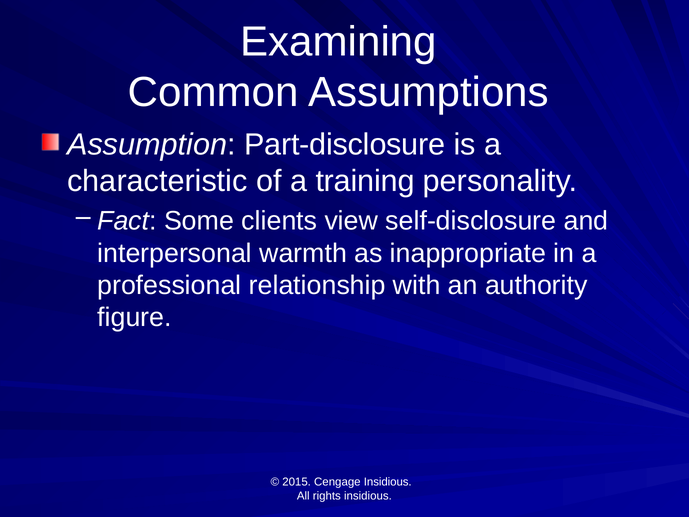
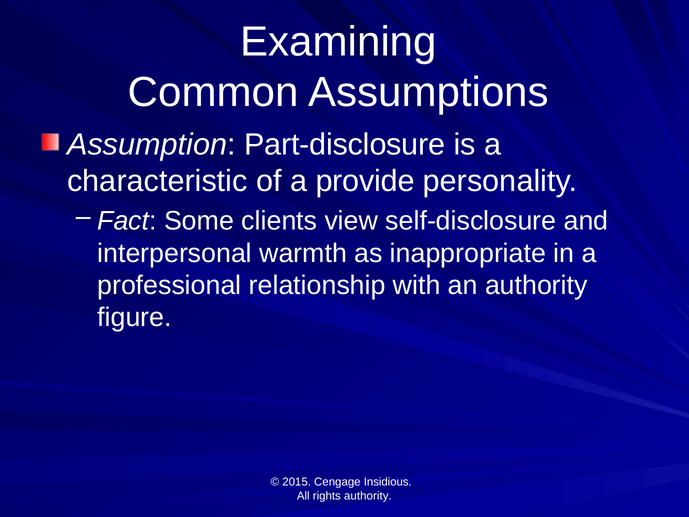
training: training -> provide
rights insidious: insidious -> authority
